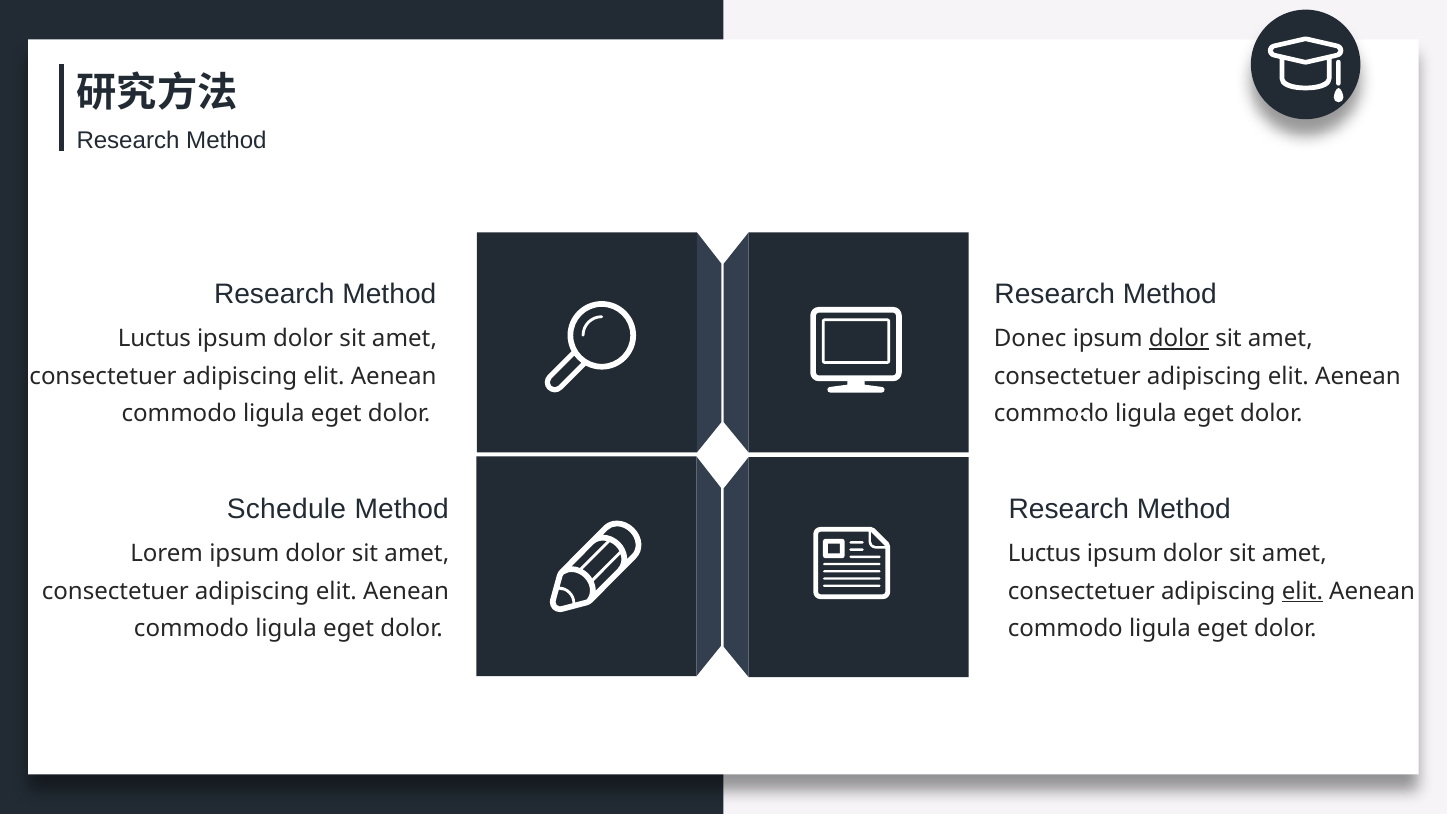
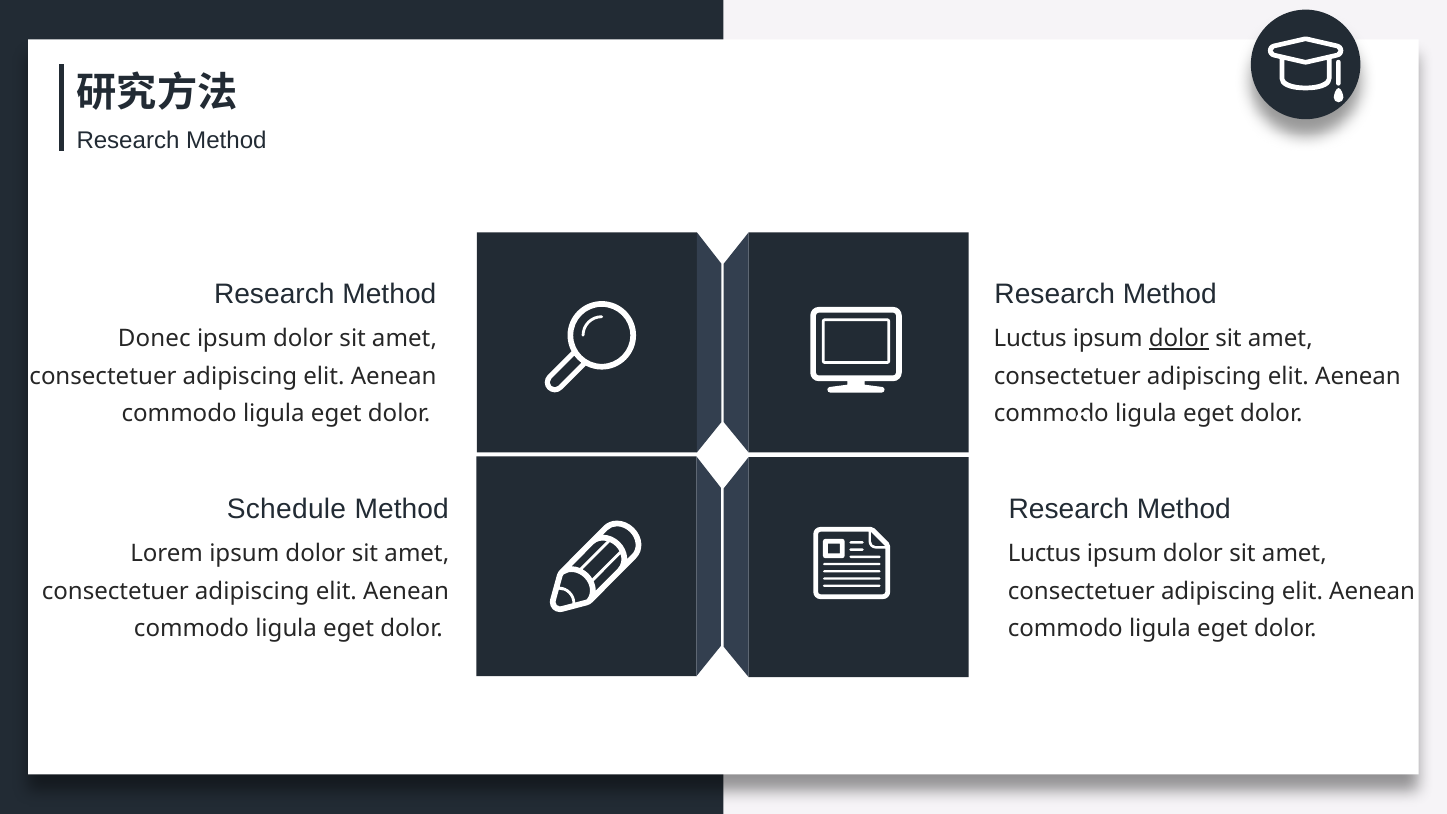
Luctus at (154, 339): Luctus -> Donec
Donec at (1030, 339): Donec -> Luctus
elit at (1302, 591) underline: present -> none
